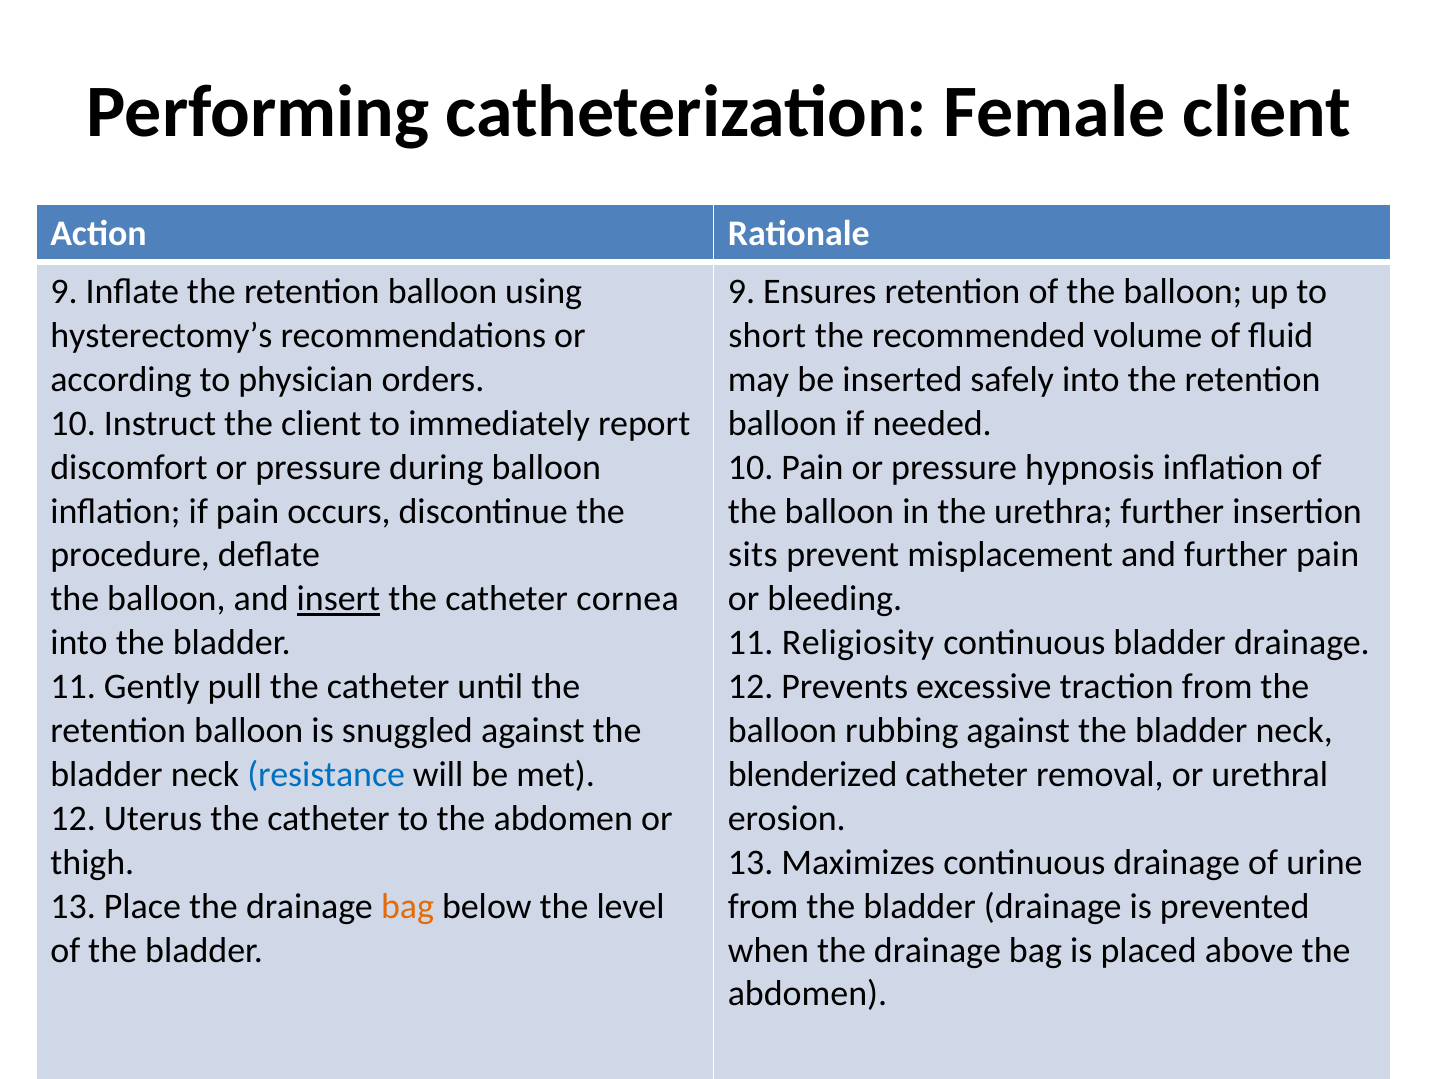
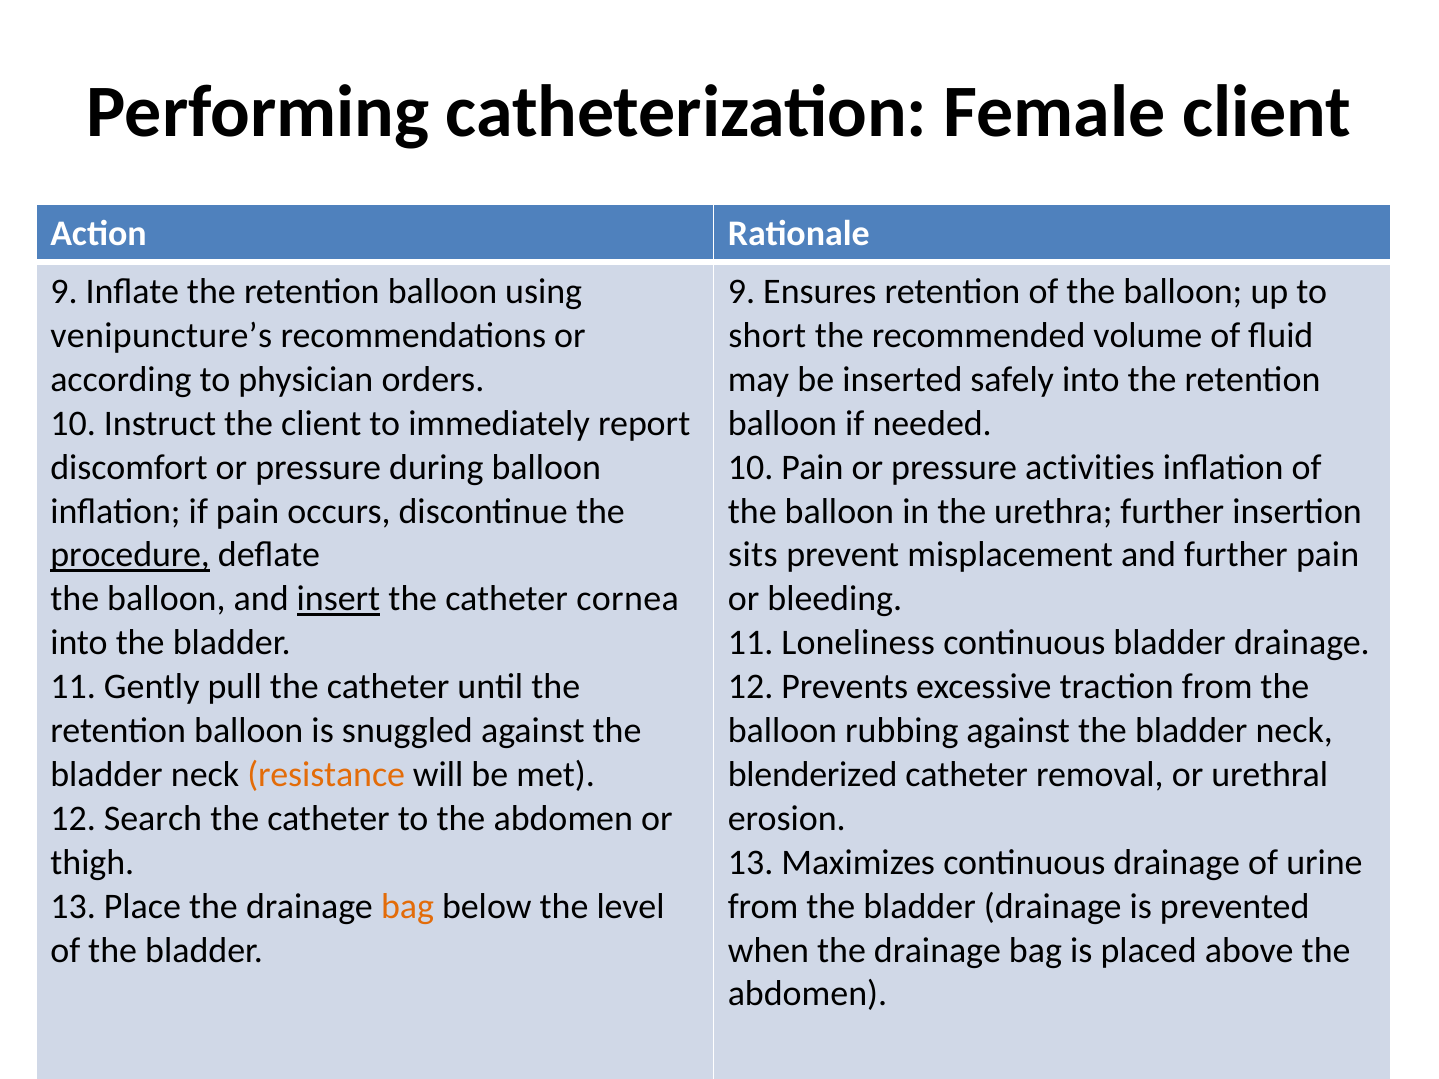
hysterectomy’s: hysterectomy’s -> venipuncture’s
hypnosis: hypnosis -> activities
procedure underline: none -> present
Religiosity: Religiosity -> Loneliness
resistance colour: blue -> orange
Uterus: Uterus -> Search
